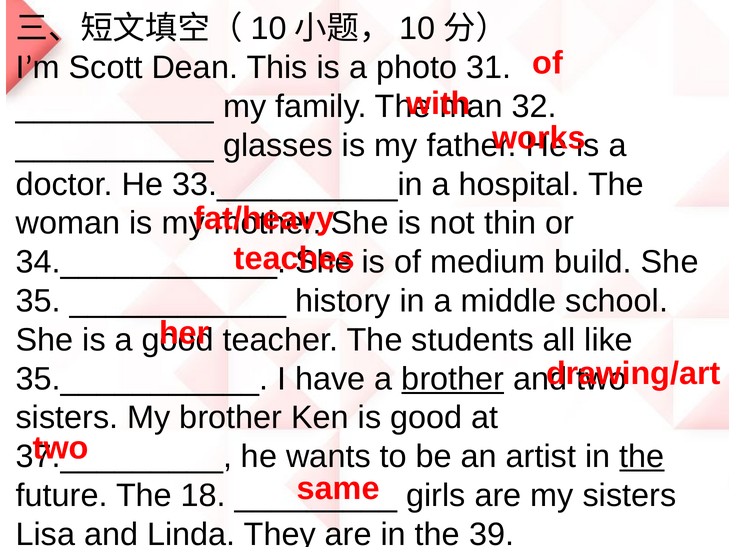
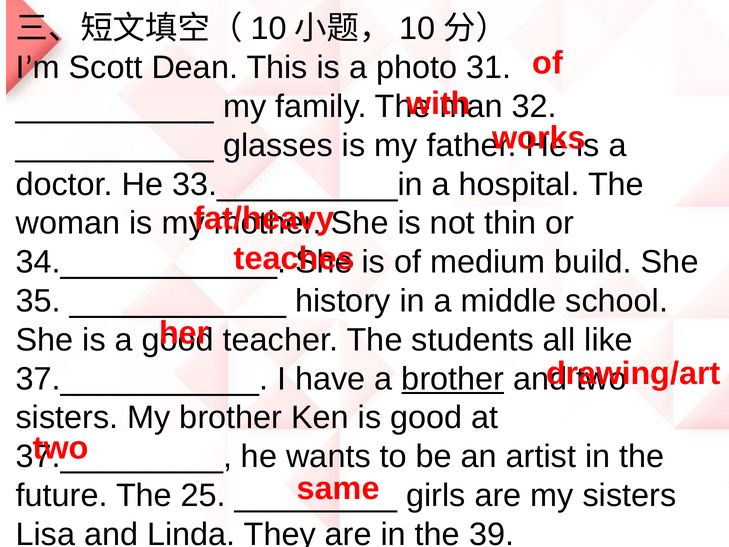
35.___________: 35.___________ -> 37.___________
the at (642, 456) underline: present -> none
18: 18 -> 25
